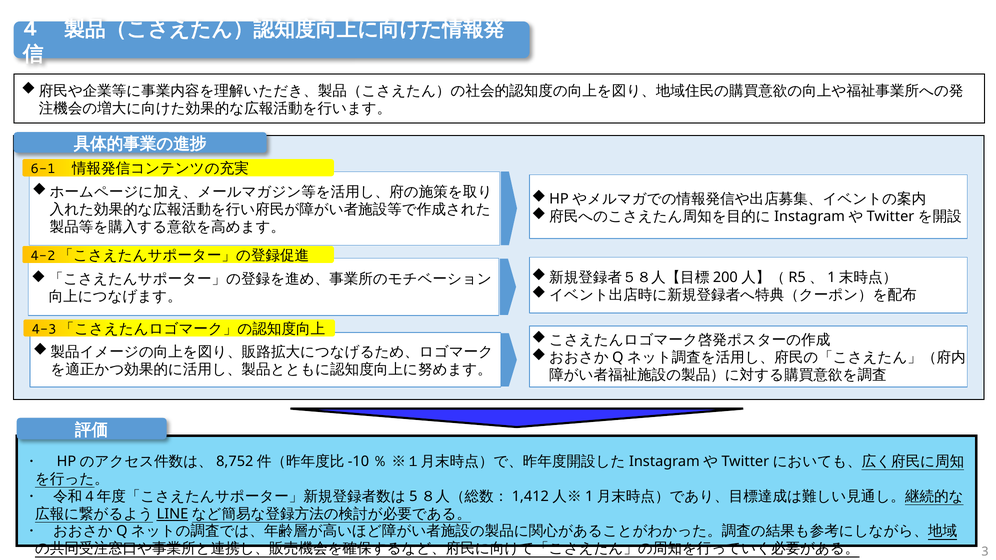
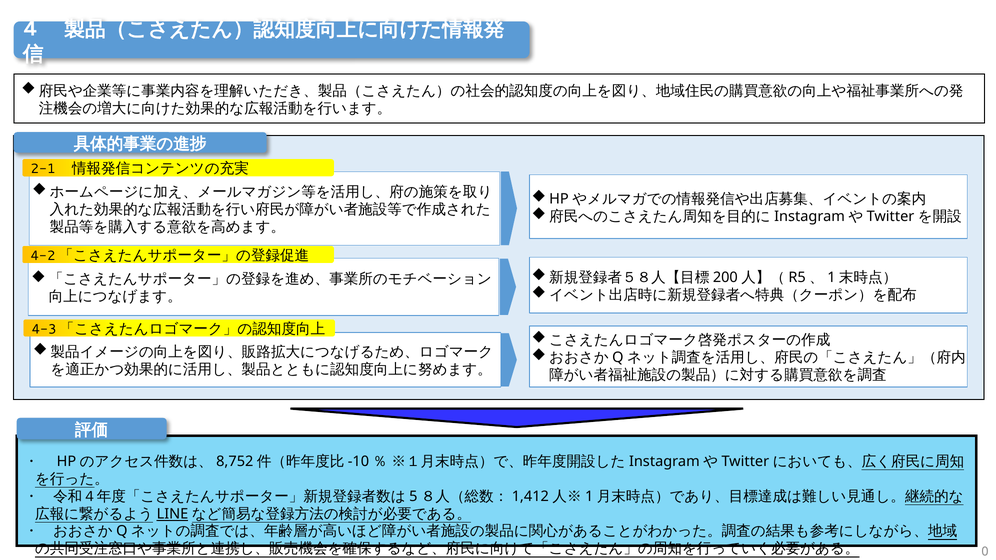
6-1: 6-1 -> 2-1
3: 3 -> 0
